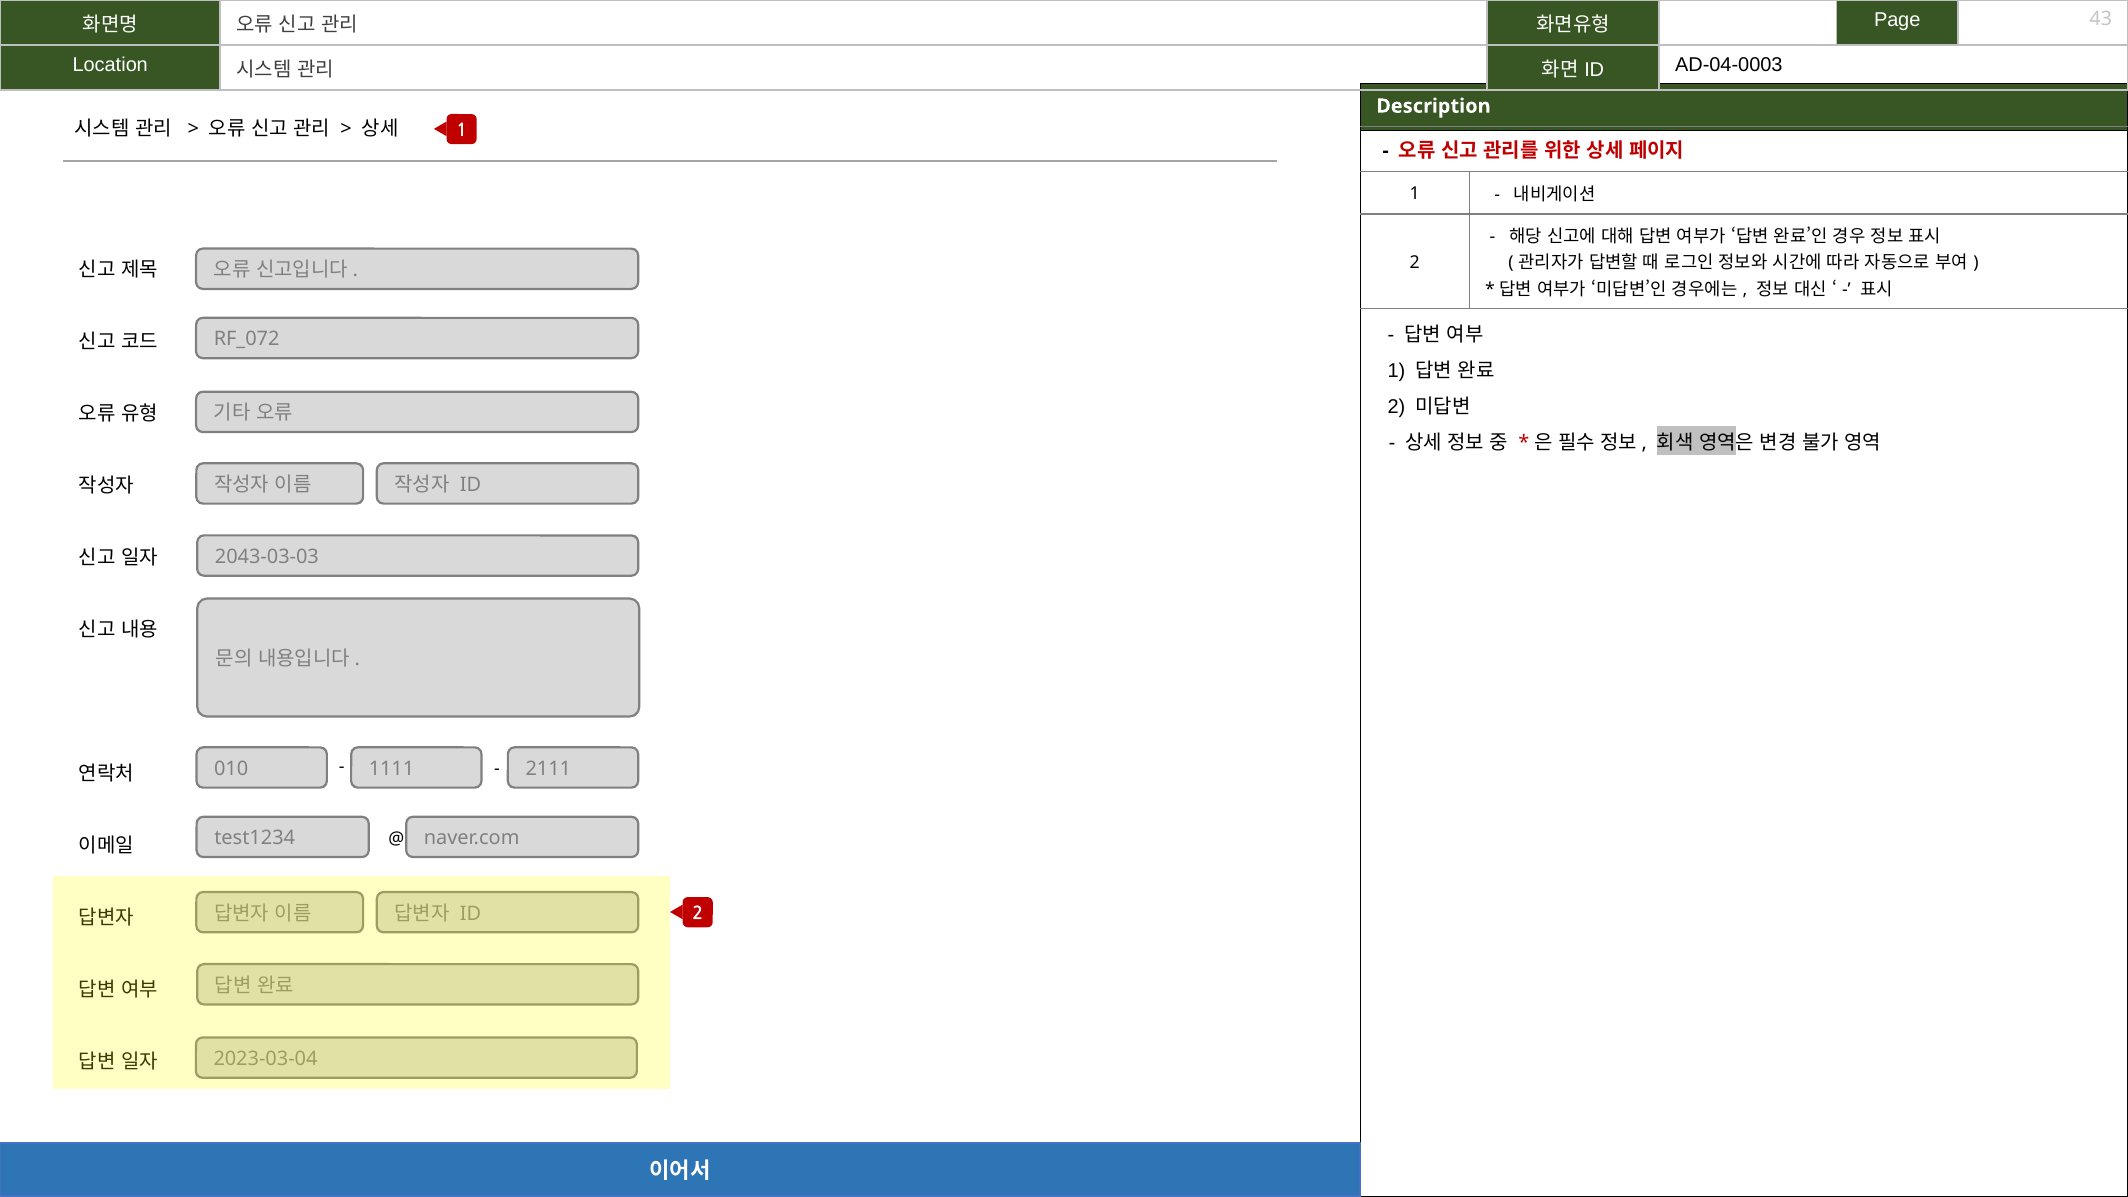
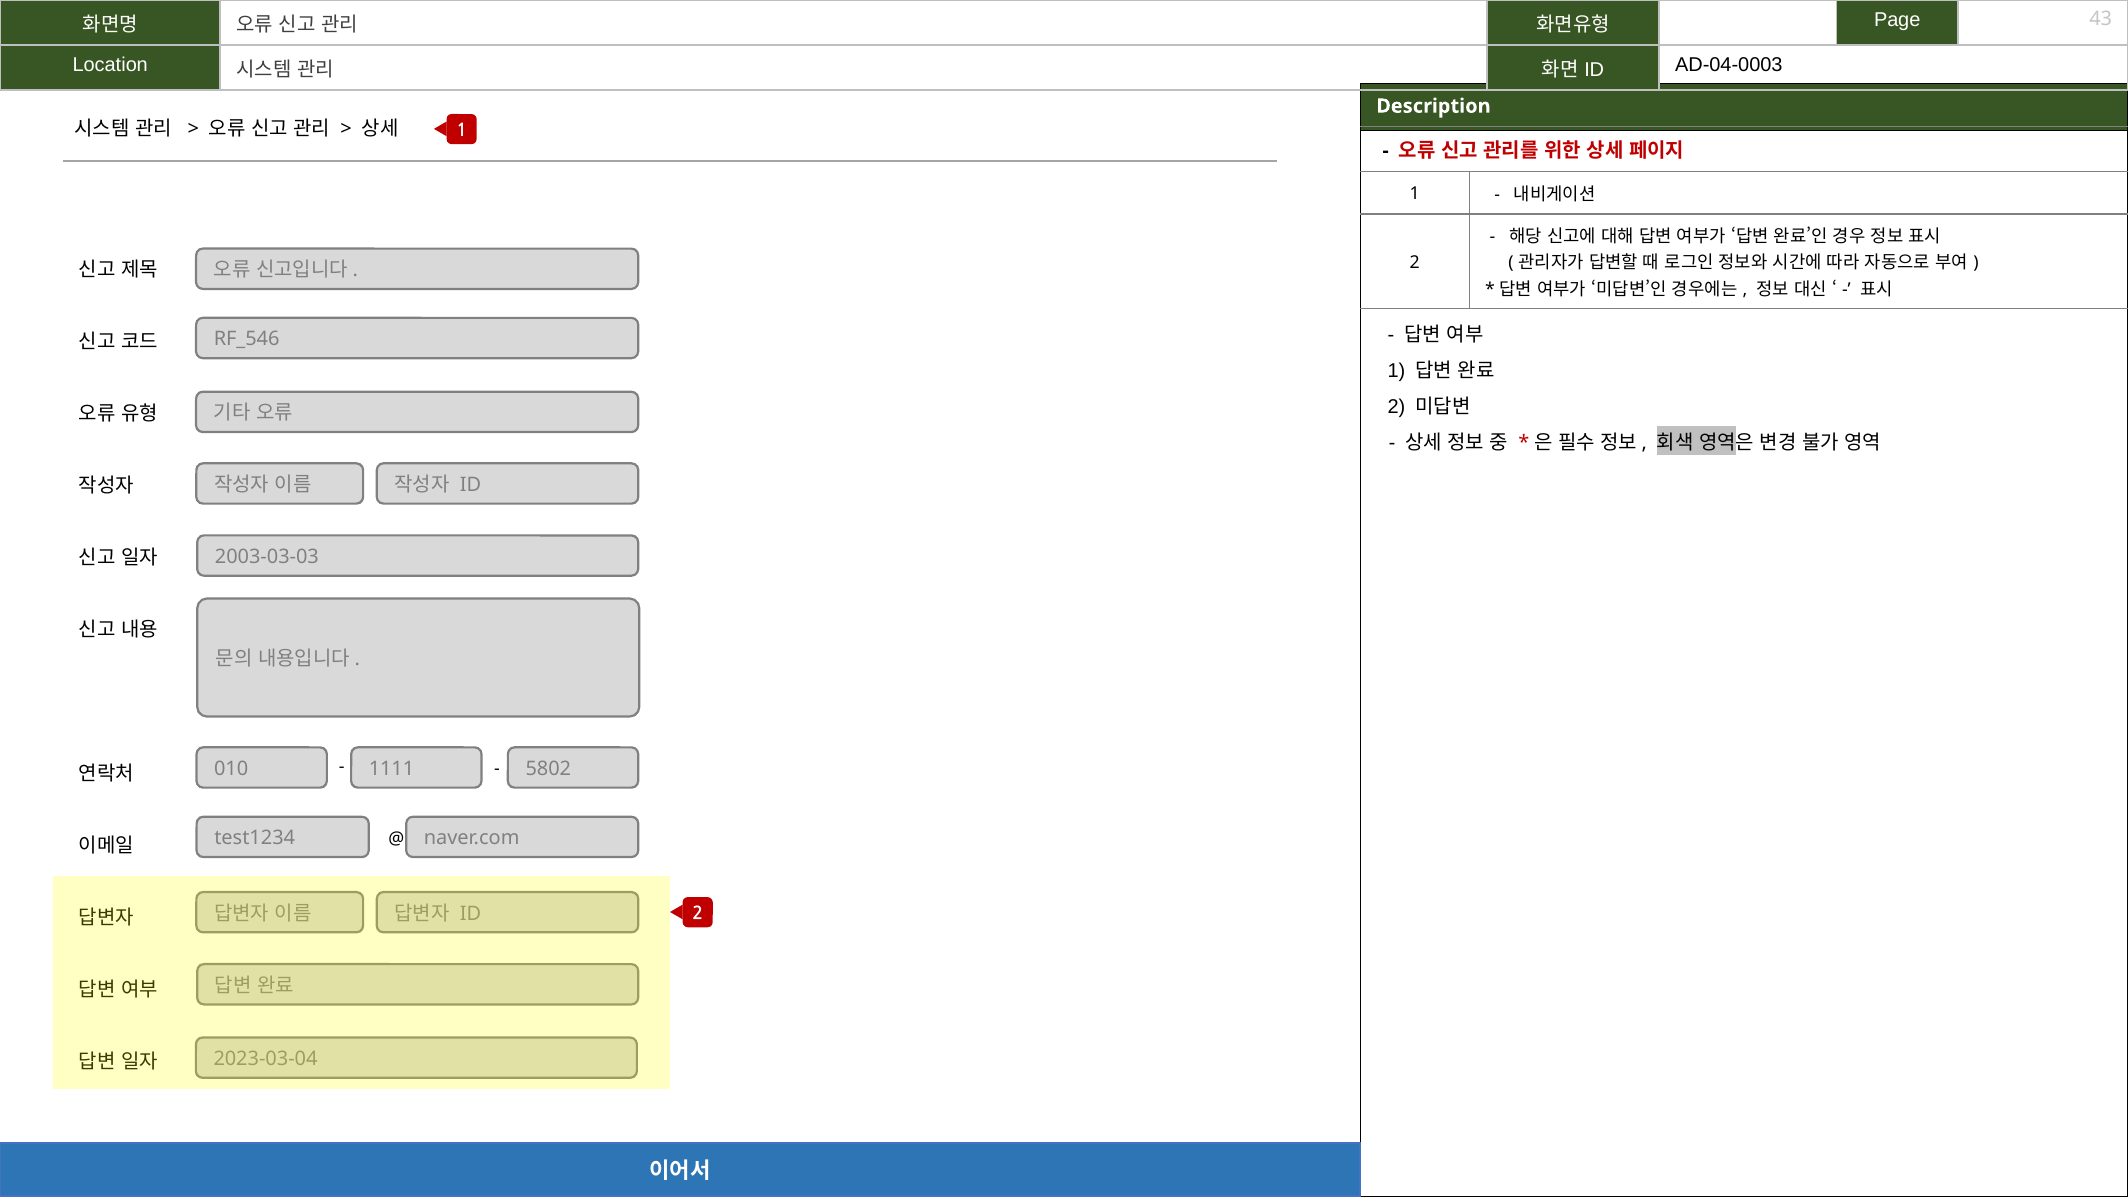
RF_072: RF_072 -> RF_546
2043-03-03: 2043-03-03 -> 2003-03-03
2111: 2111 -> 5802
